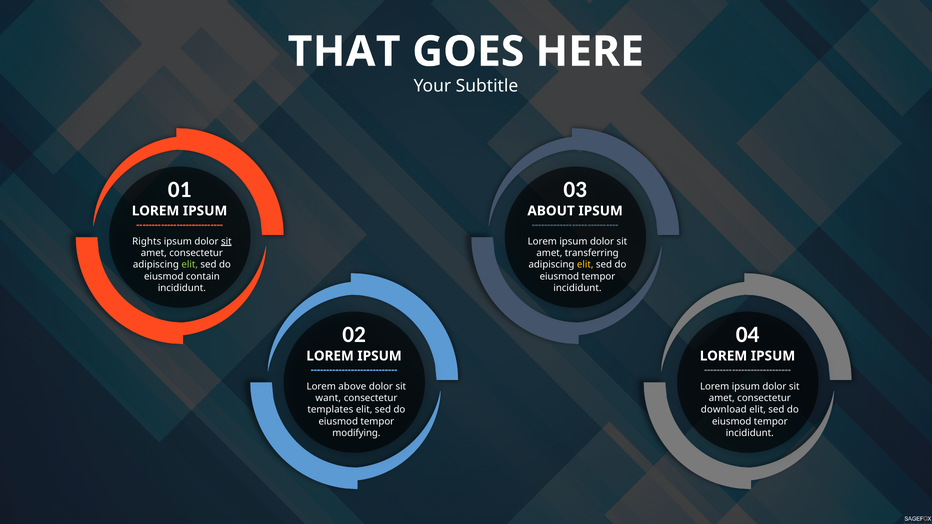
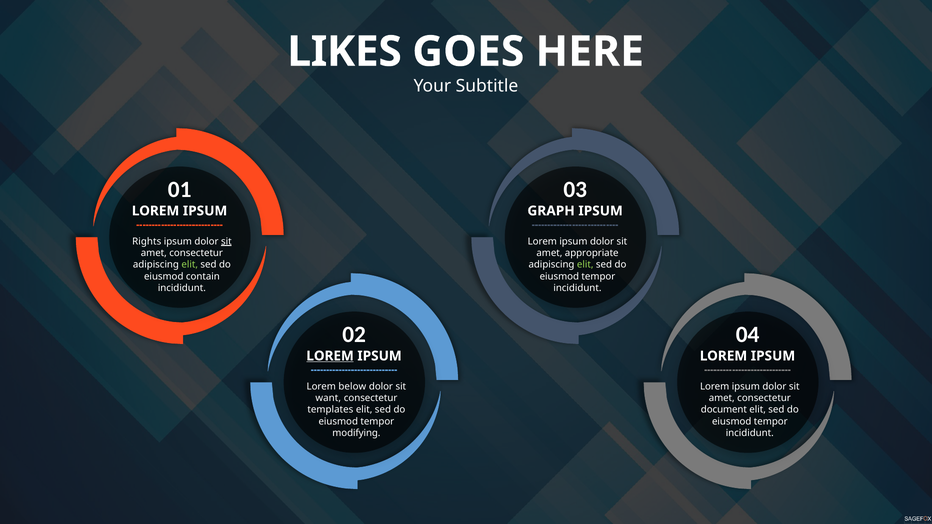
THAT: THAT -> LIKES
ABOUT: ABOUT -> GRAPH
transferring: transferring -> appropriate
elit at (585, 265) colour: yellow -> light green
LOREM at (330, 356) underline: none -> present
above: above -> below
download: download -> document
